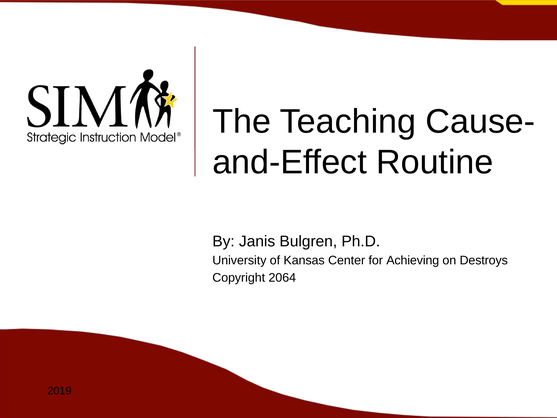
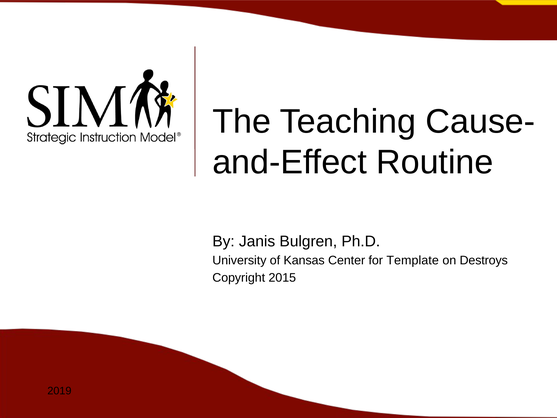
Achieving: Achieving -> Template
2064: 2064 -> 2015
